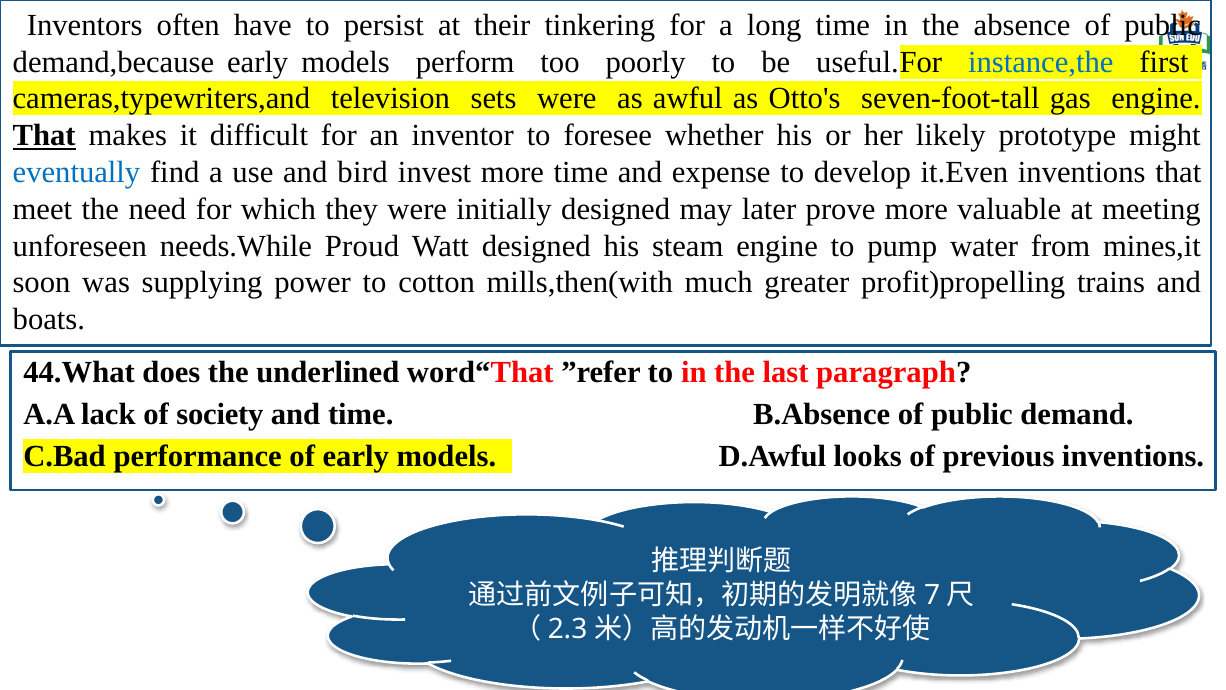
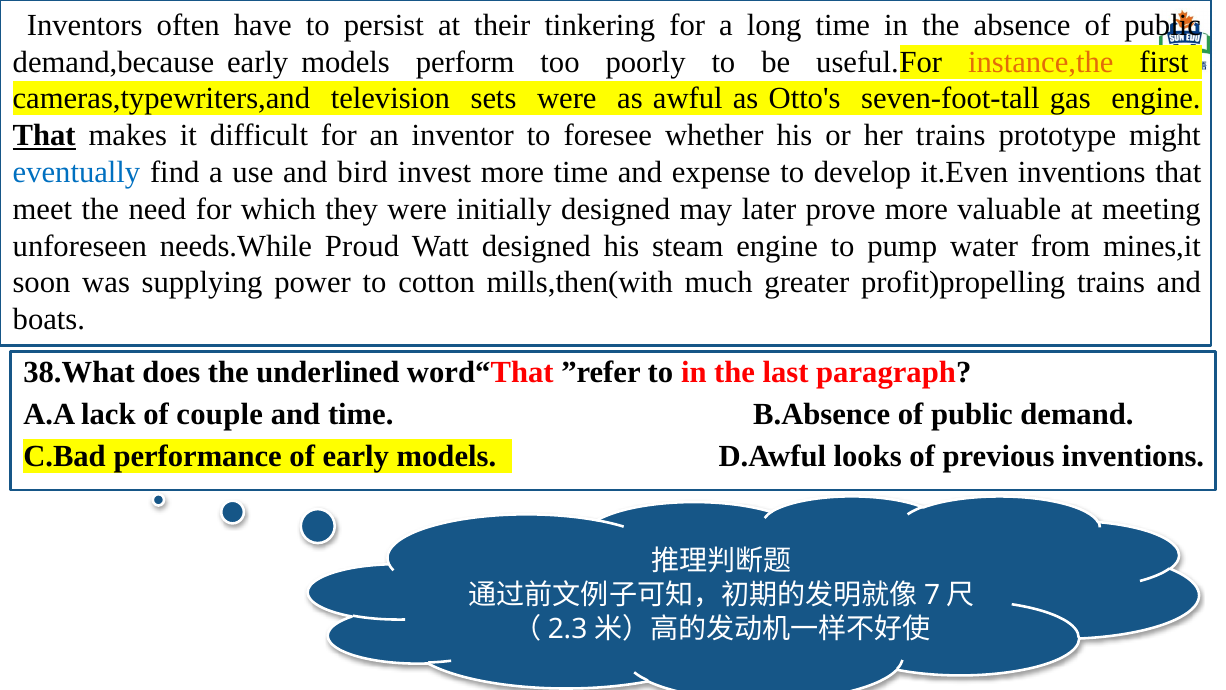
instance,the colour: blue -> orange
her likely: likely -> trains
44.What: 44.What -> 38.What
society: society -> couple
